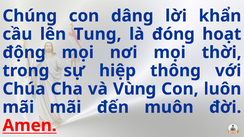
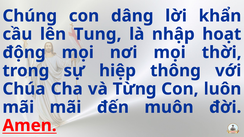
đóng: đóng -> nhập
Vùng: Vùng -> Từng
